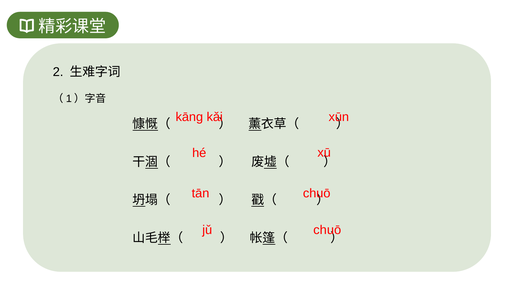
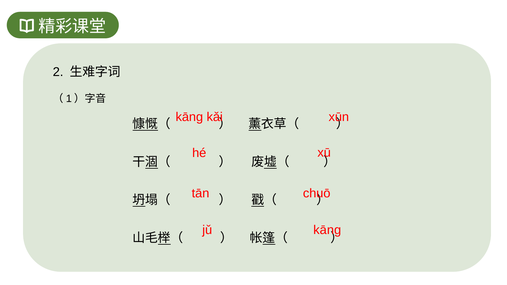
jǔ chuō: chuō -> kāng
